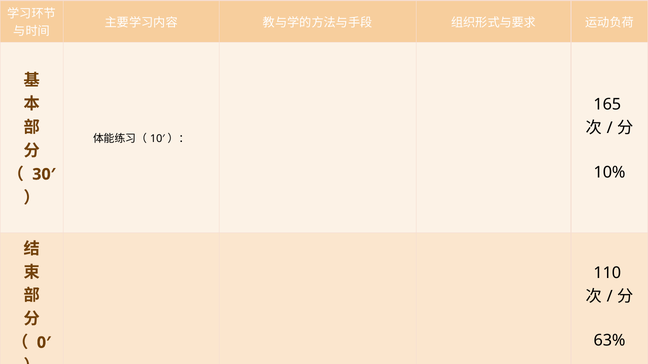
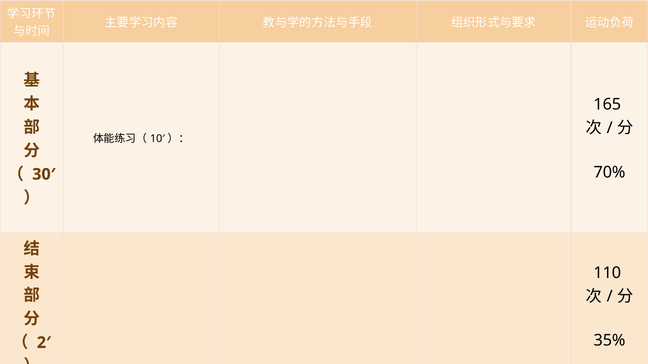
10%: 10% -> 70%
63%: 63% -> 35%
0′: 0′ -> 2′
